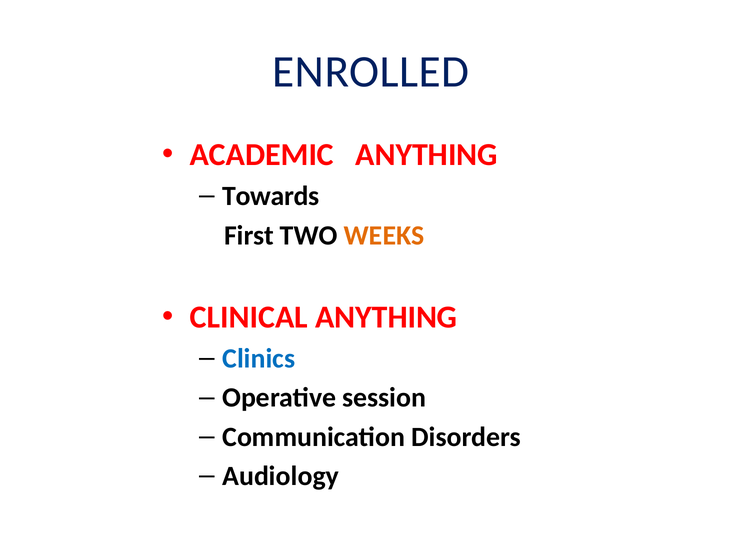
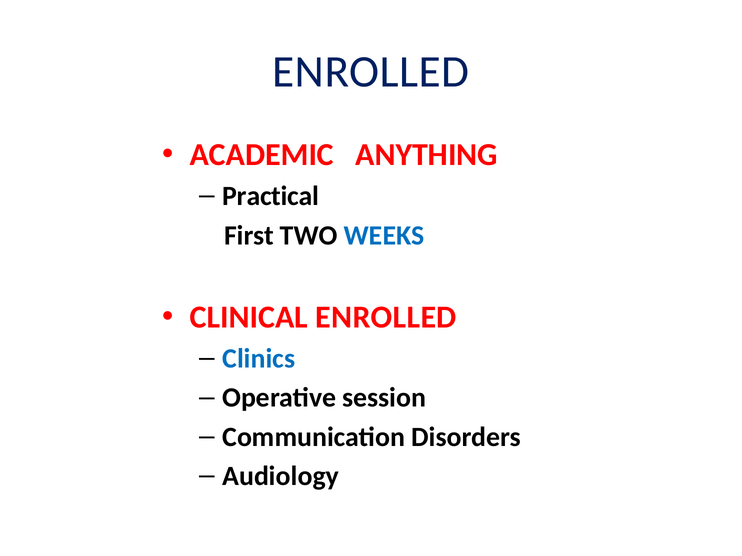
Towards: Towards -> Practical
WEEKS colour: orange -> blue
CLINICAL ANYTHING: ANYTHING -> ENROLLED
